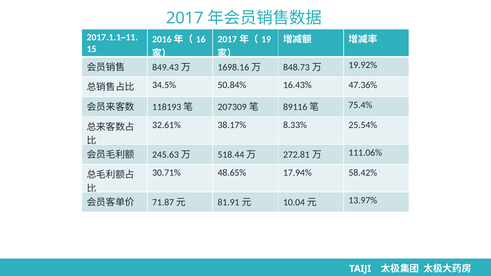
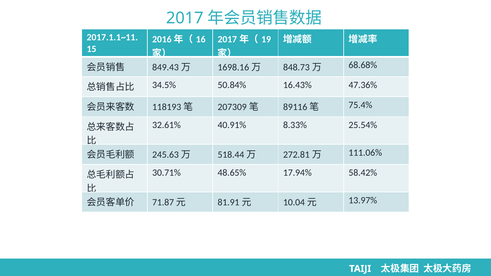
19.92%: 19.92% -> 68.68%
38.17%: 38.17% -> 40.91%
